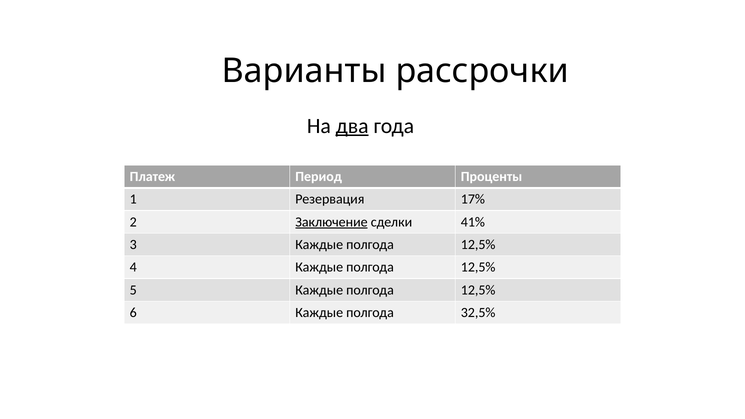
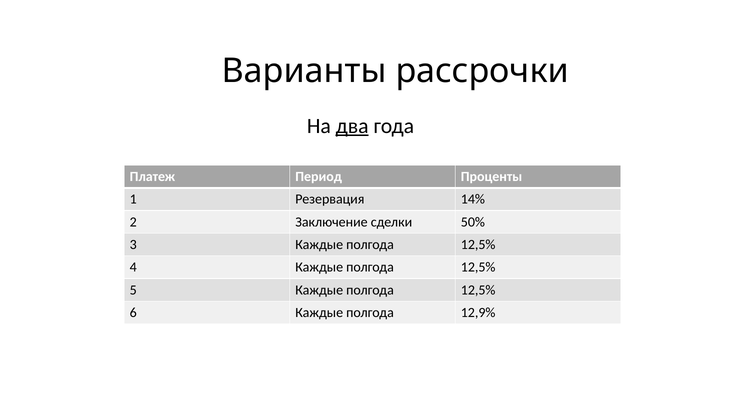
17%: 17% -> 14%
Заключение underline: present -> none
41%: 41% -> 50%
32,5%: 32,5% -> 12,9%
